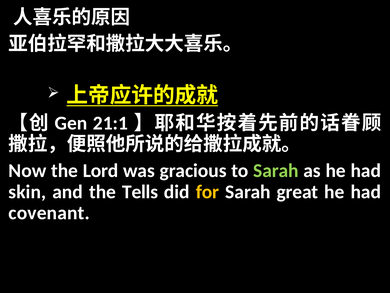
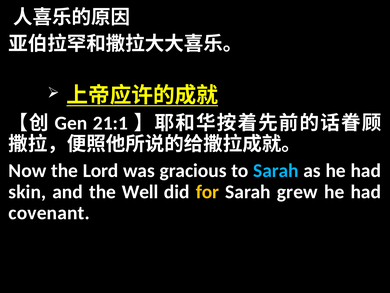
Sarah at (276, 170) colour: light green -> light blue
Tells: Tells -> Well
great: great -> grew
